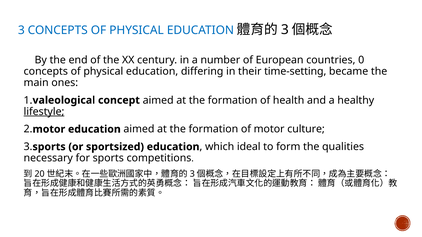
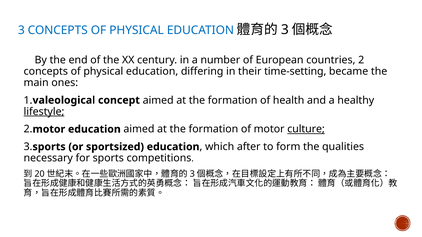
countries 0: 0 -> 2
culture underline: none -> present
ideal: ideal -> after
